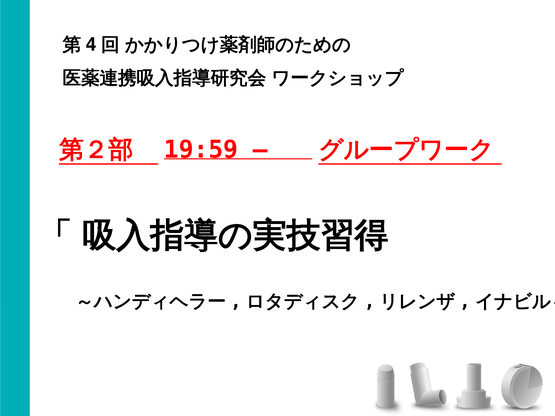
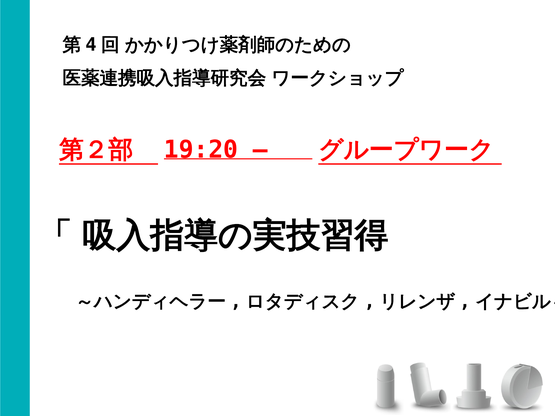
19:59: 19:59 -> 19:20
